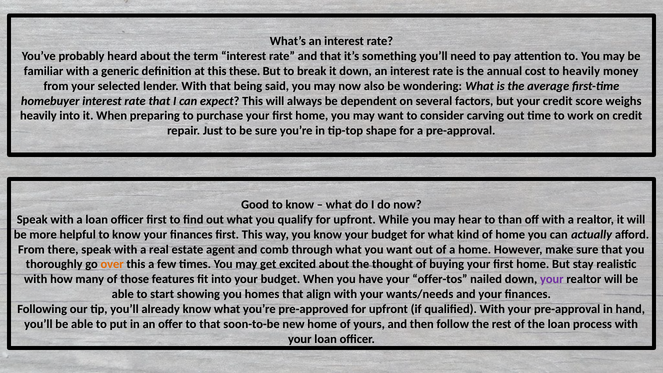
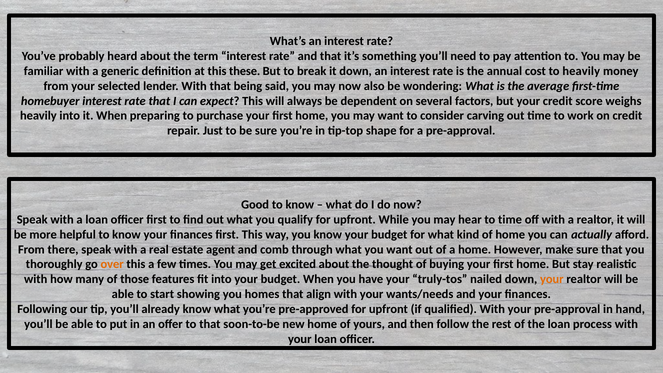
to than: than -> time
offer-tos: offer-tos -> truly-tos
your at (552, 279) colour: purple -> orange
